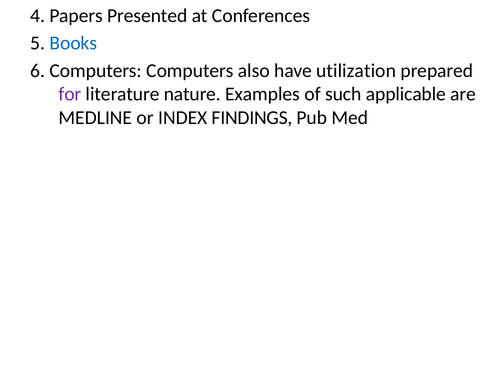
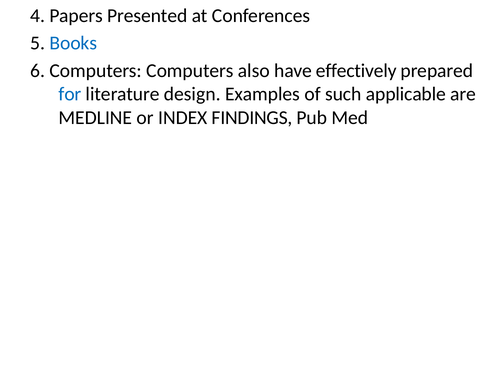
utilization: utilization -> effectively
for colour: purple -> blue
nature: nature -> design
